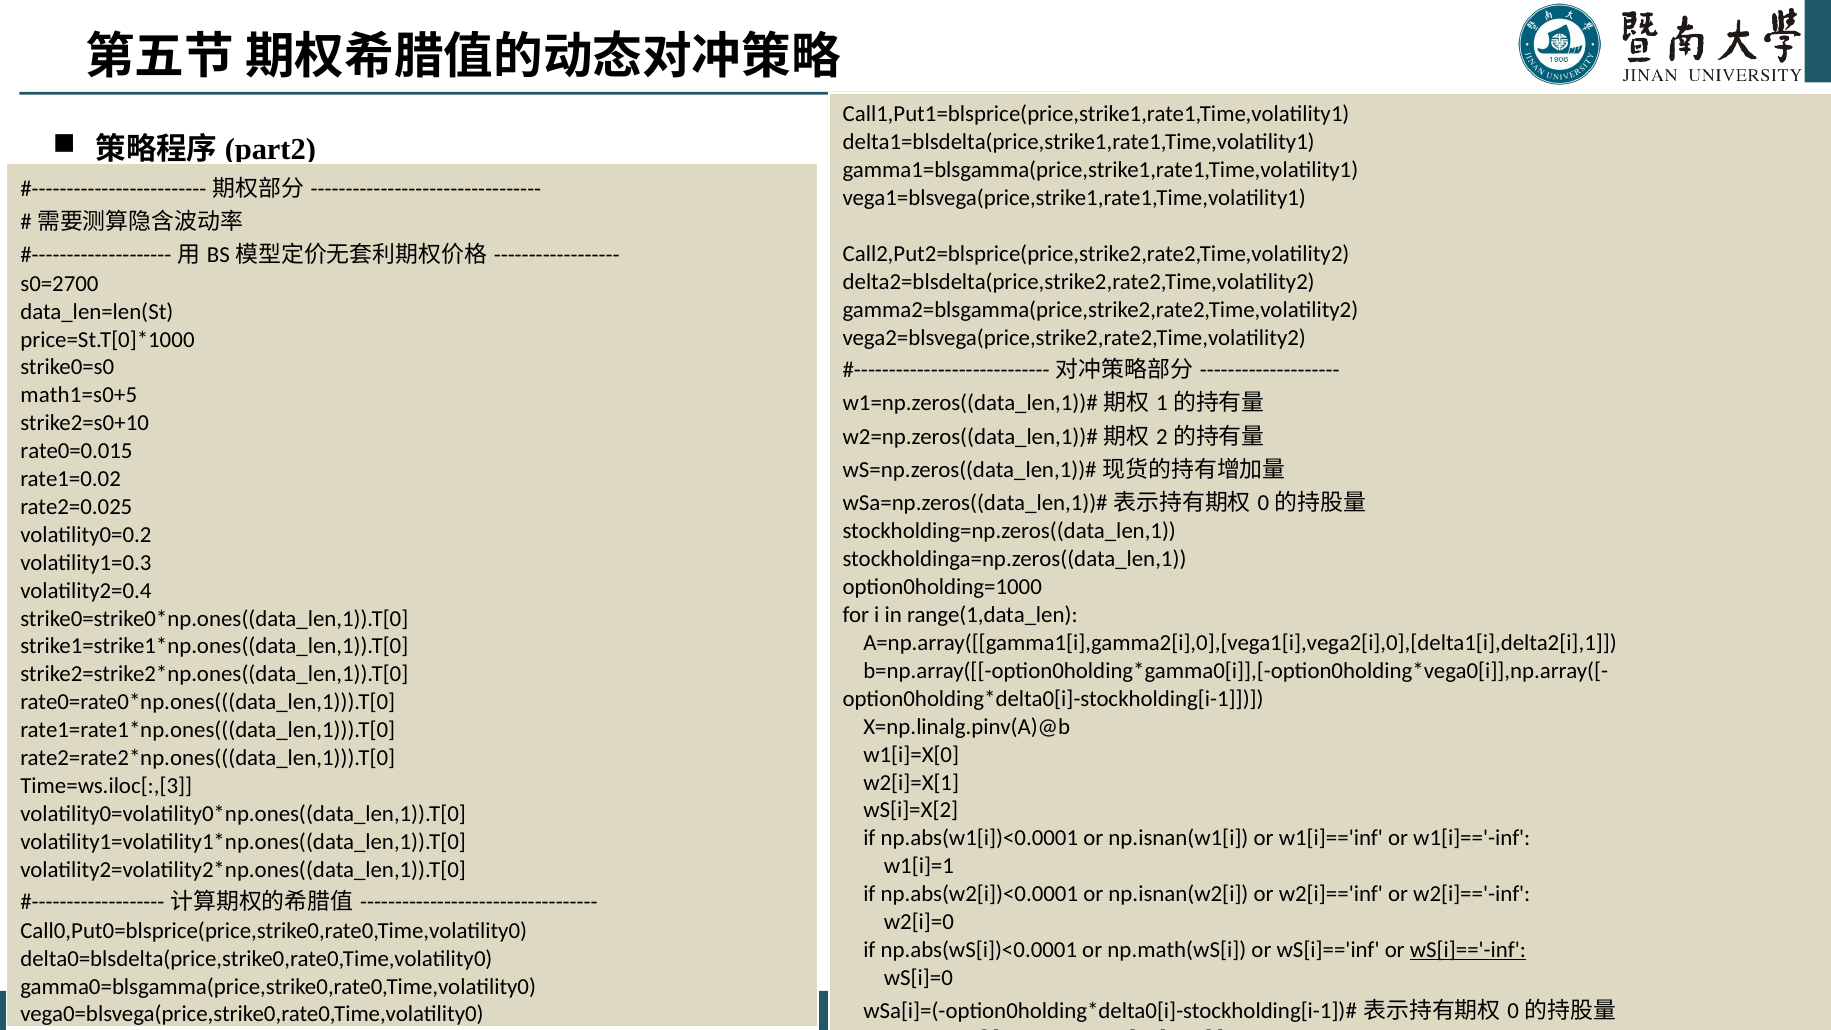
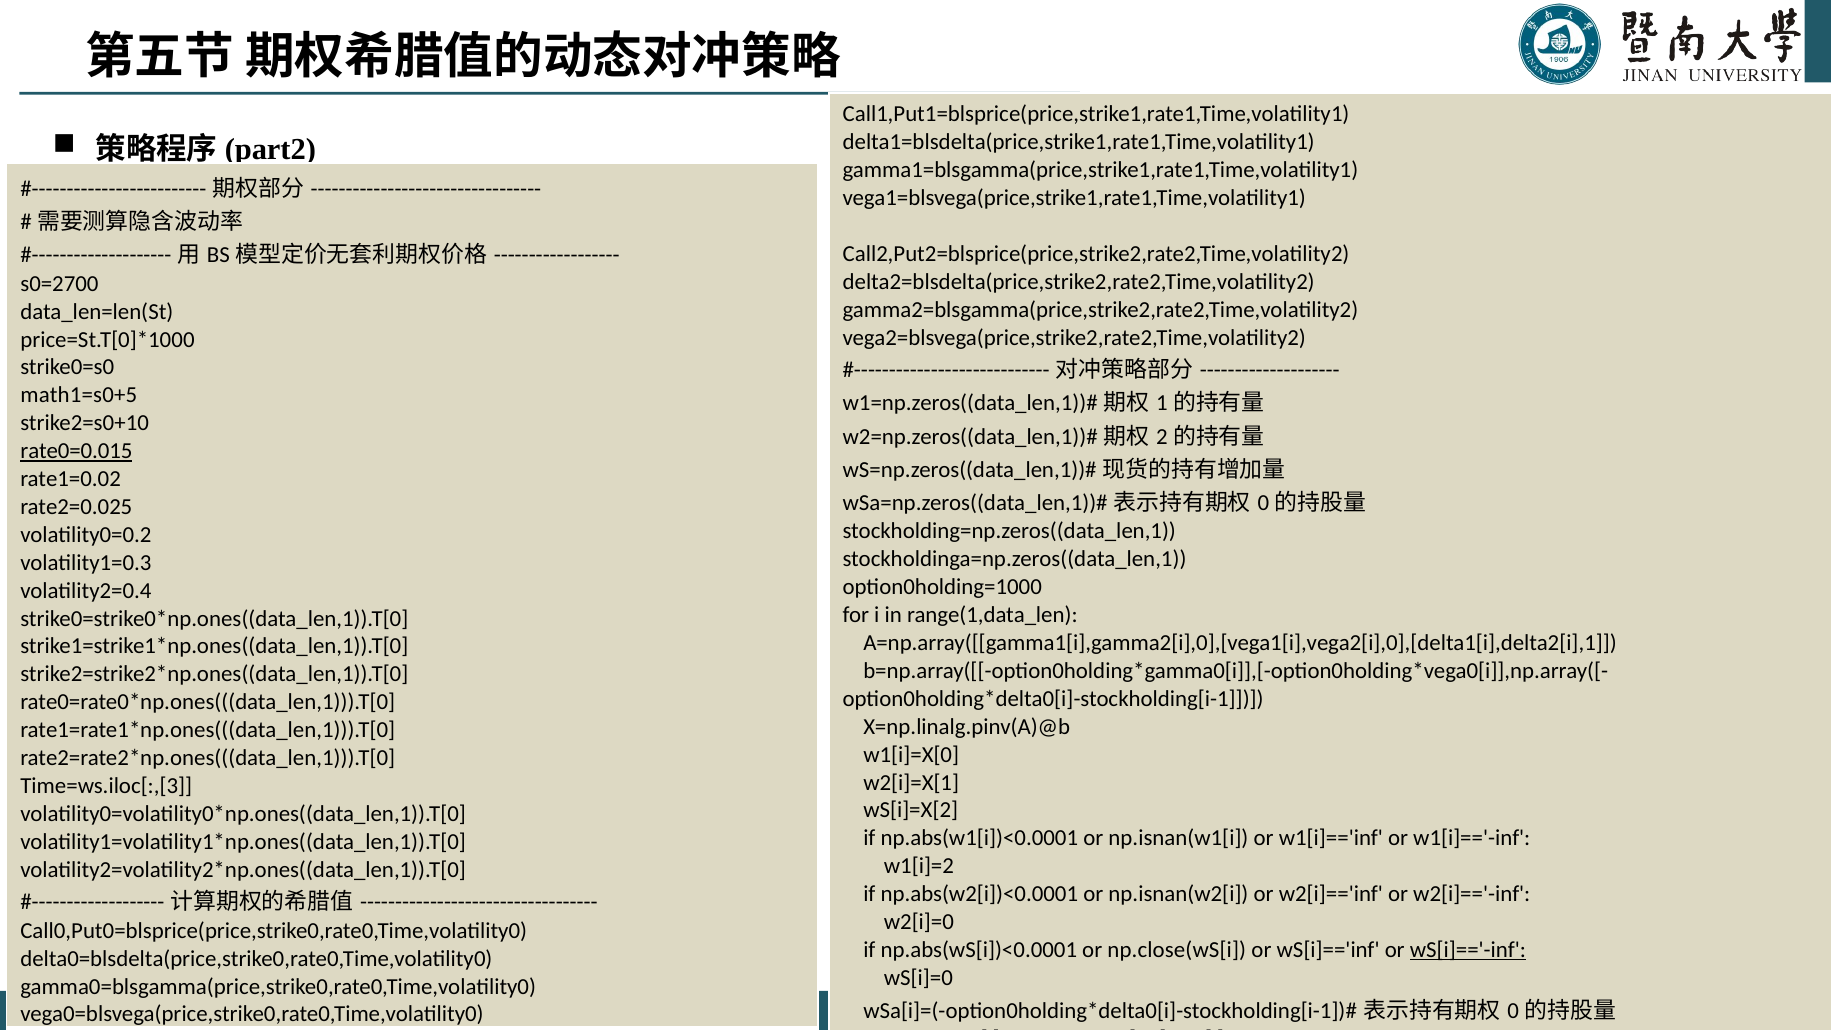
rate0=0.015 underline: none -> present
w1[i]=1: w1[i]=1 -> w1[i]=2
np.math(wS[i: np.math(wS[i -> np.close(wS[i
